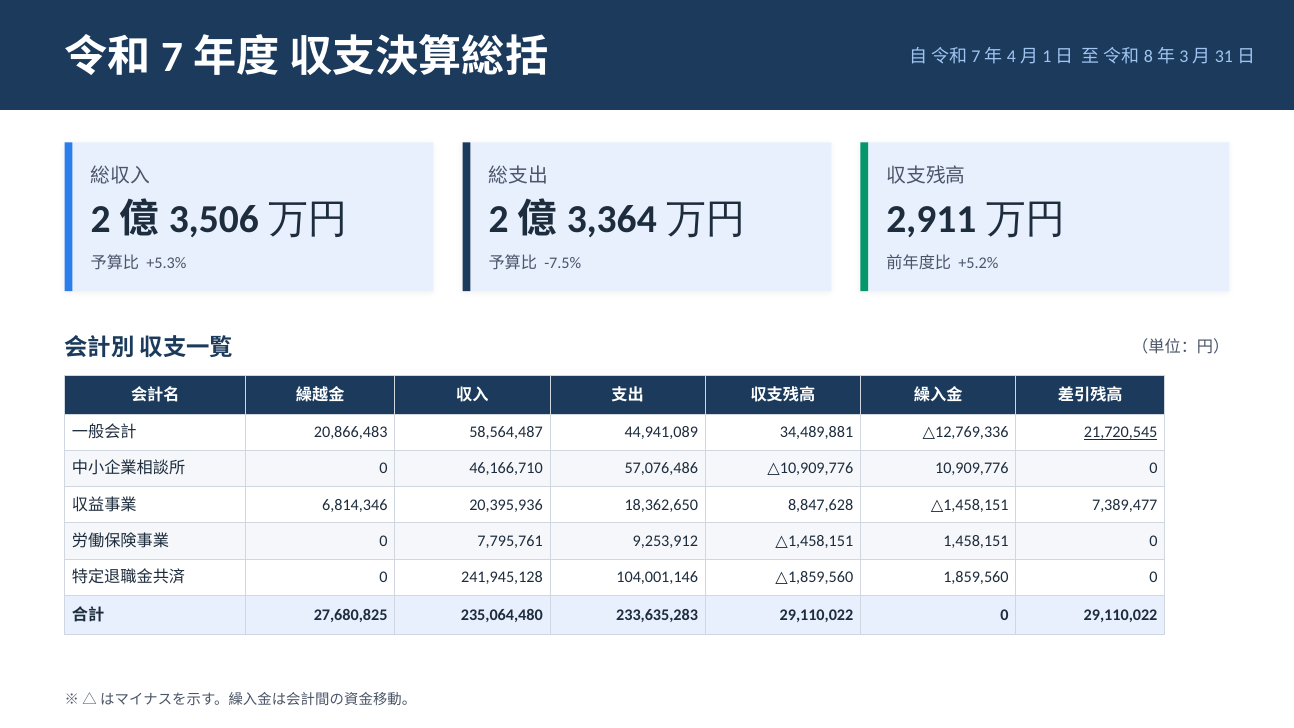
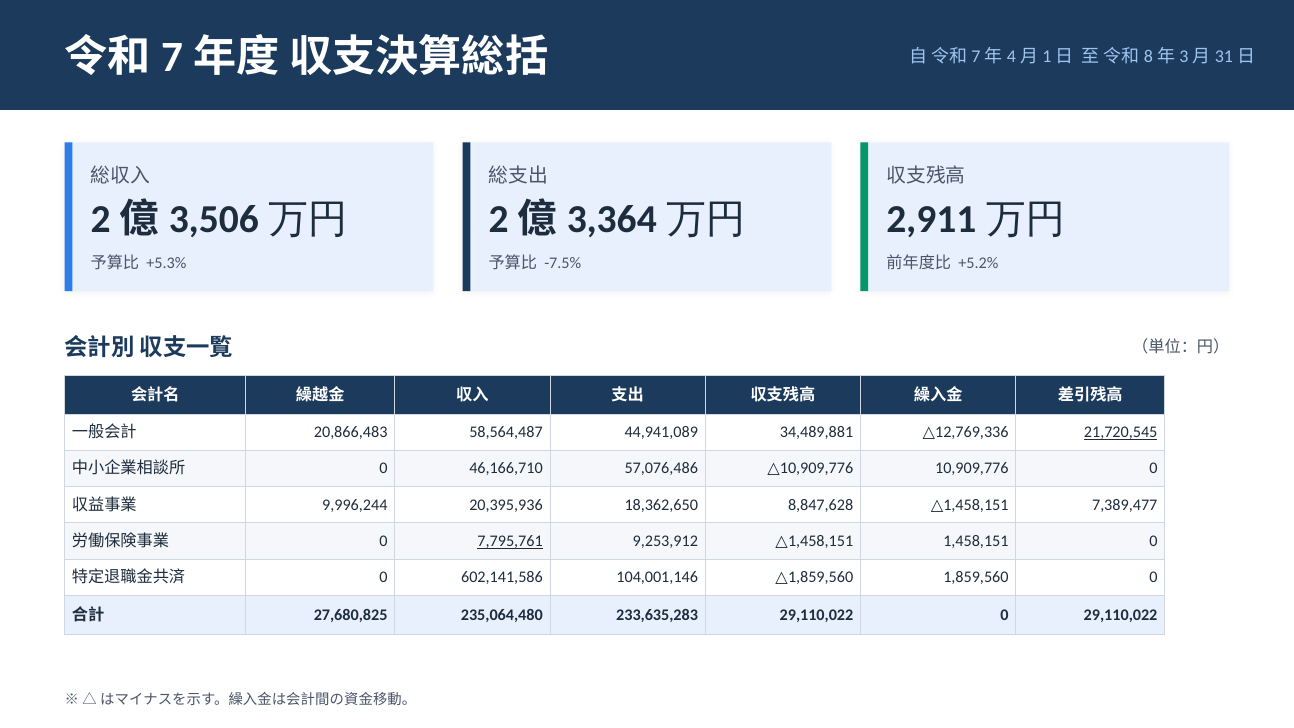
6,814,346: 6,814,346 -> 9,996,244
7,795,761 underline: none -> present
241,945,128: 241,945,128 -> 602,141,586
